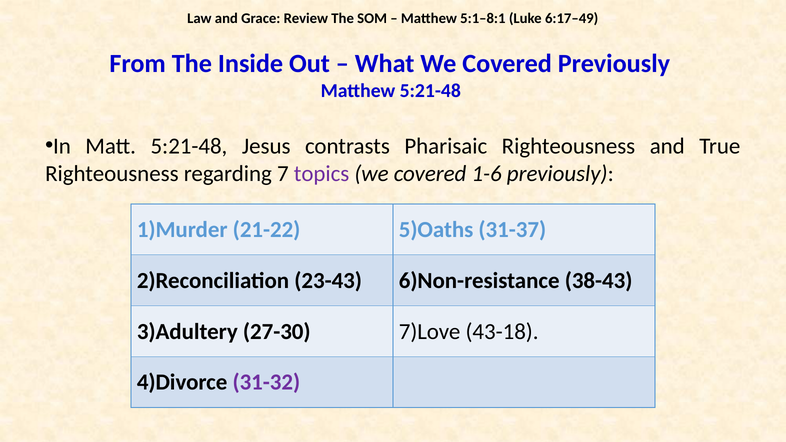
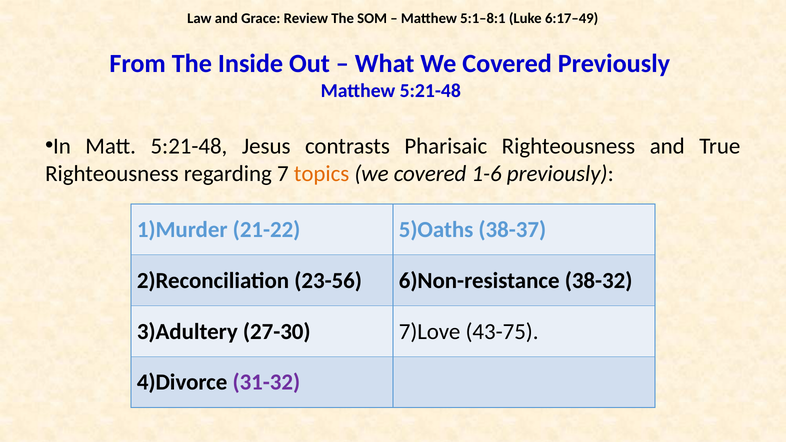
topics colour: purple -> orange
31-37: 31-37 -> 38-37
23-43: 23-43 -> 23-56
38-43: 38-43 -> 38-32
43-18: 43-18 -> 43-75
